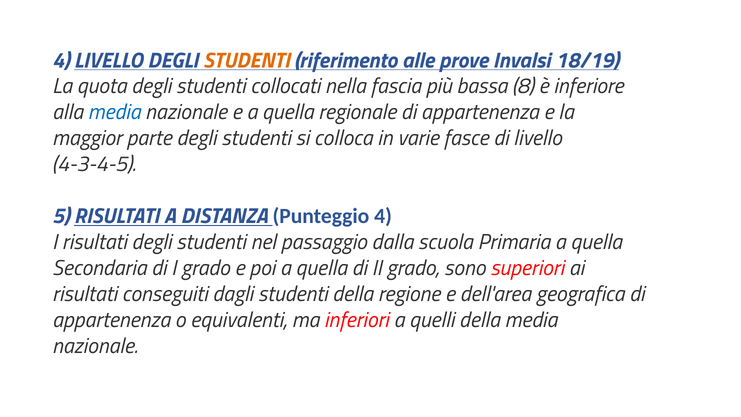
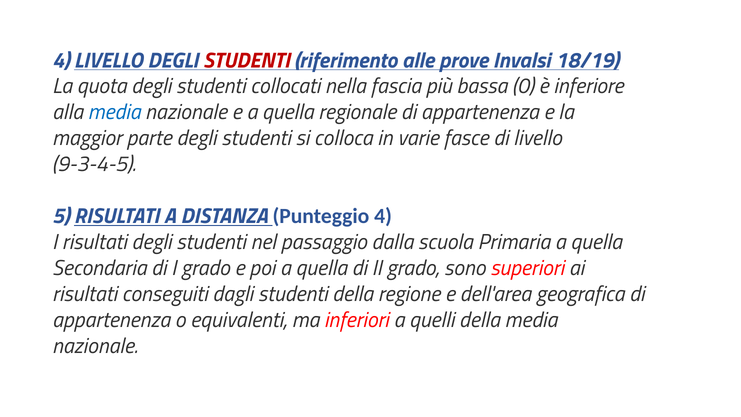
STUDENTI at (247, 60) colour: orange -> red
8: 8 -> 0
4-3-4-5: 4-3-4-5 -> 9-3-4-5
